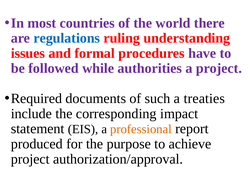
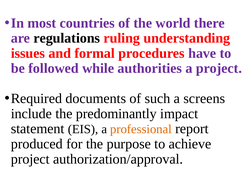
regulations colour: blue -> black
treaties: treaties -> screens
corresponding: corresponding -> predominantly
